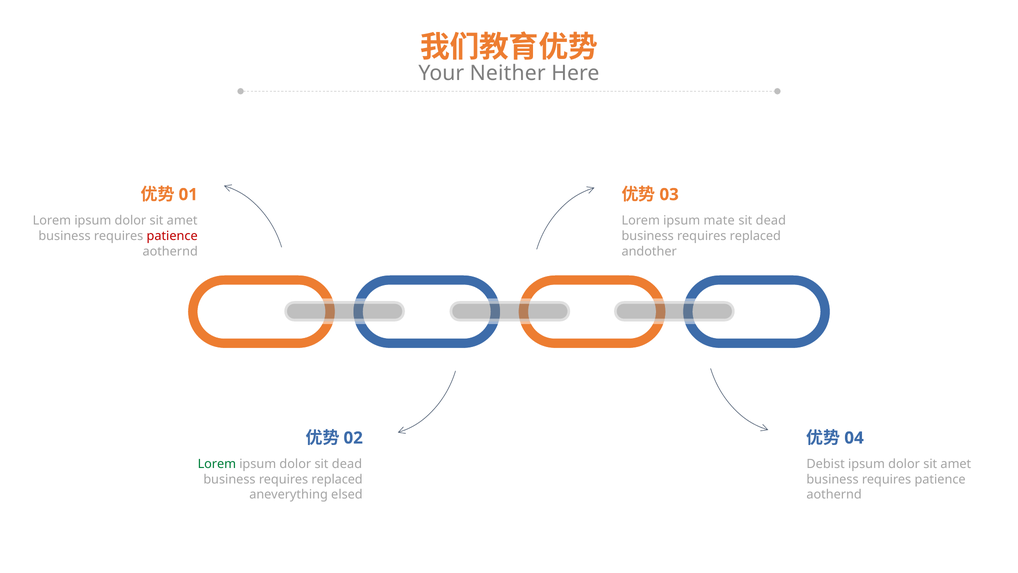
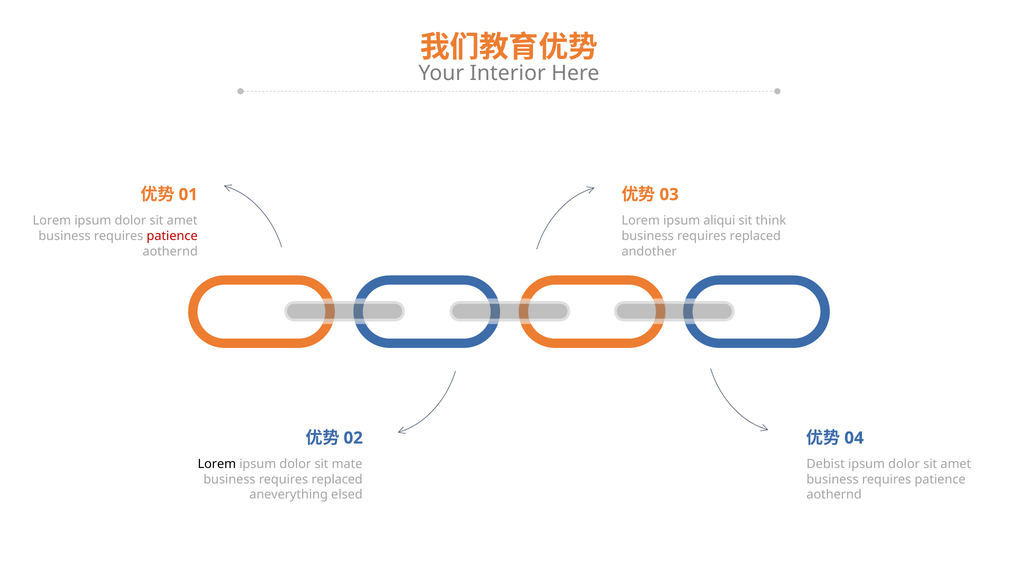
Neither: Neither -> Interior
mate: mate -> aliqui
dead at (771, 221): dead -> think
Lorem at (217, 464) colour: green -> black
dolor sit dead: dead -> mate
